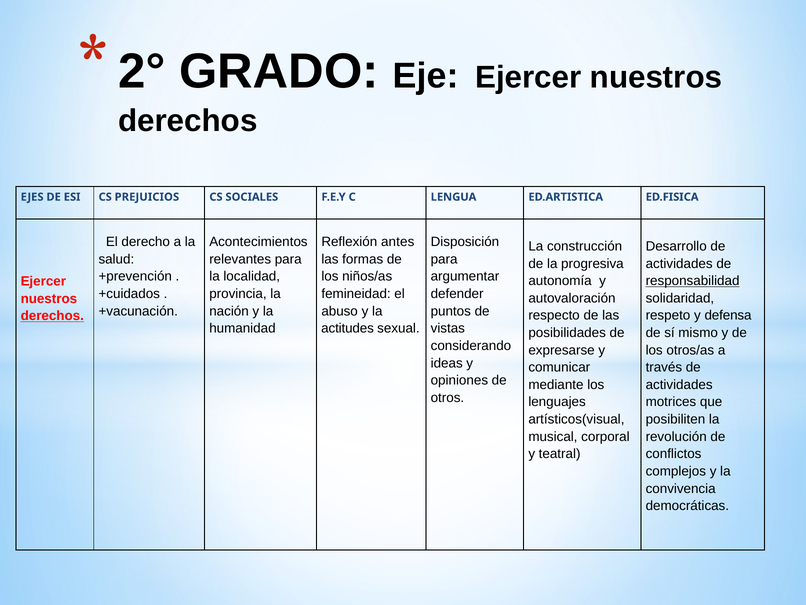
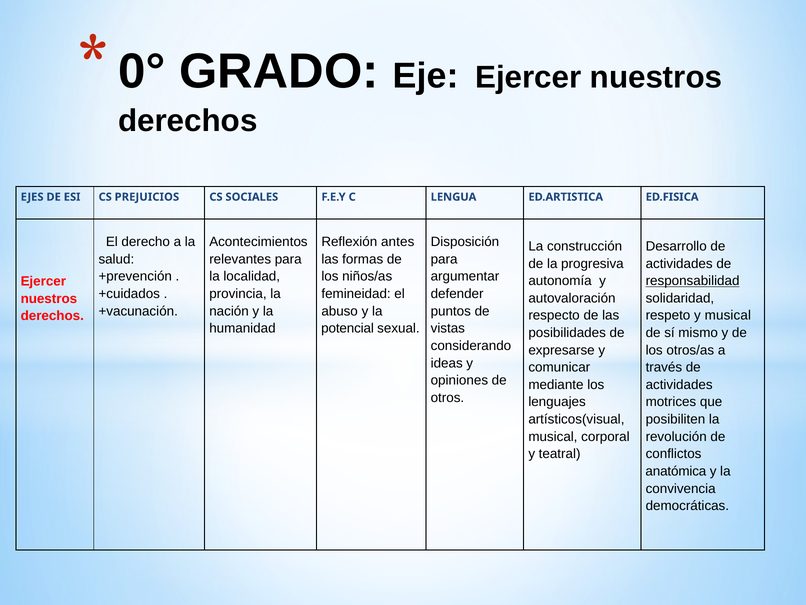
2°: 2° -> 0°
y defensa: defensa -> musical
derechos at (52, 316) underline: present -> none
actitudes: actitudes -> potencial
complejos: complejos -> anatómica
